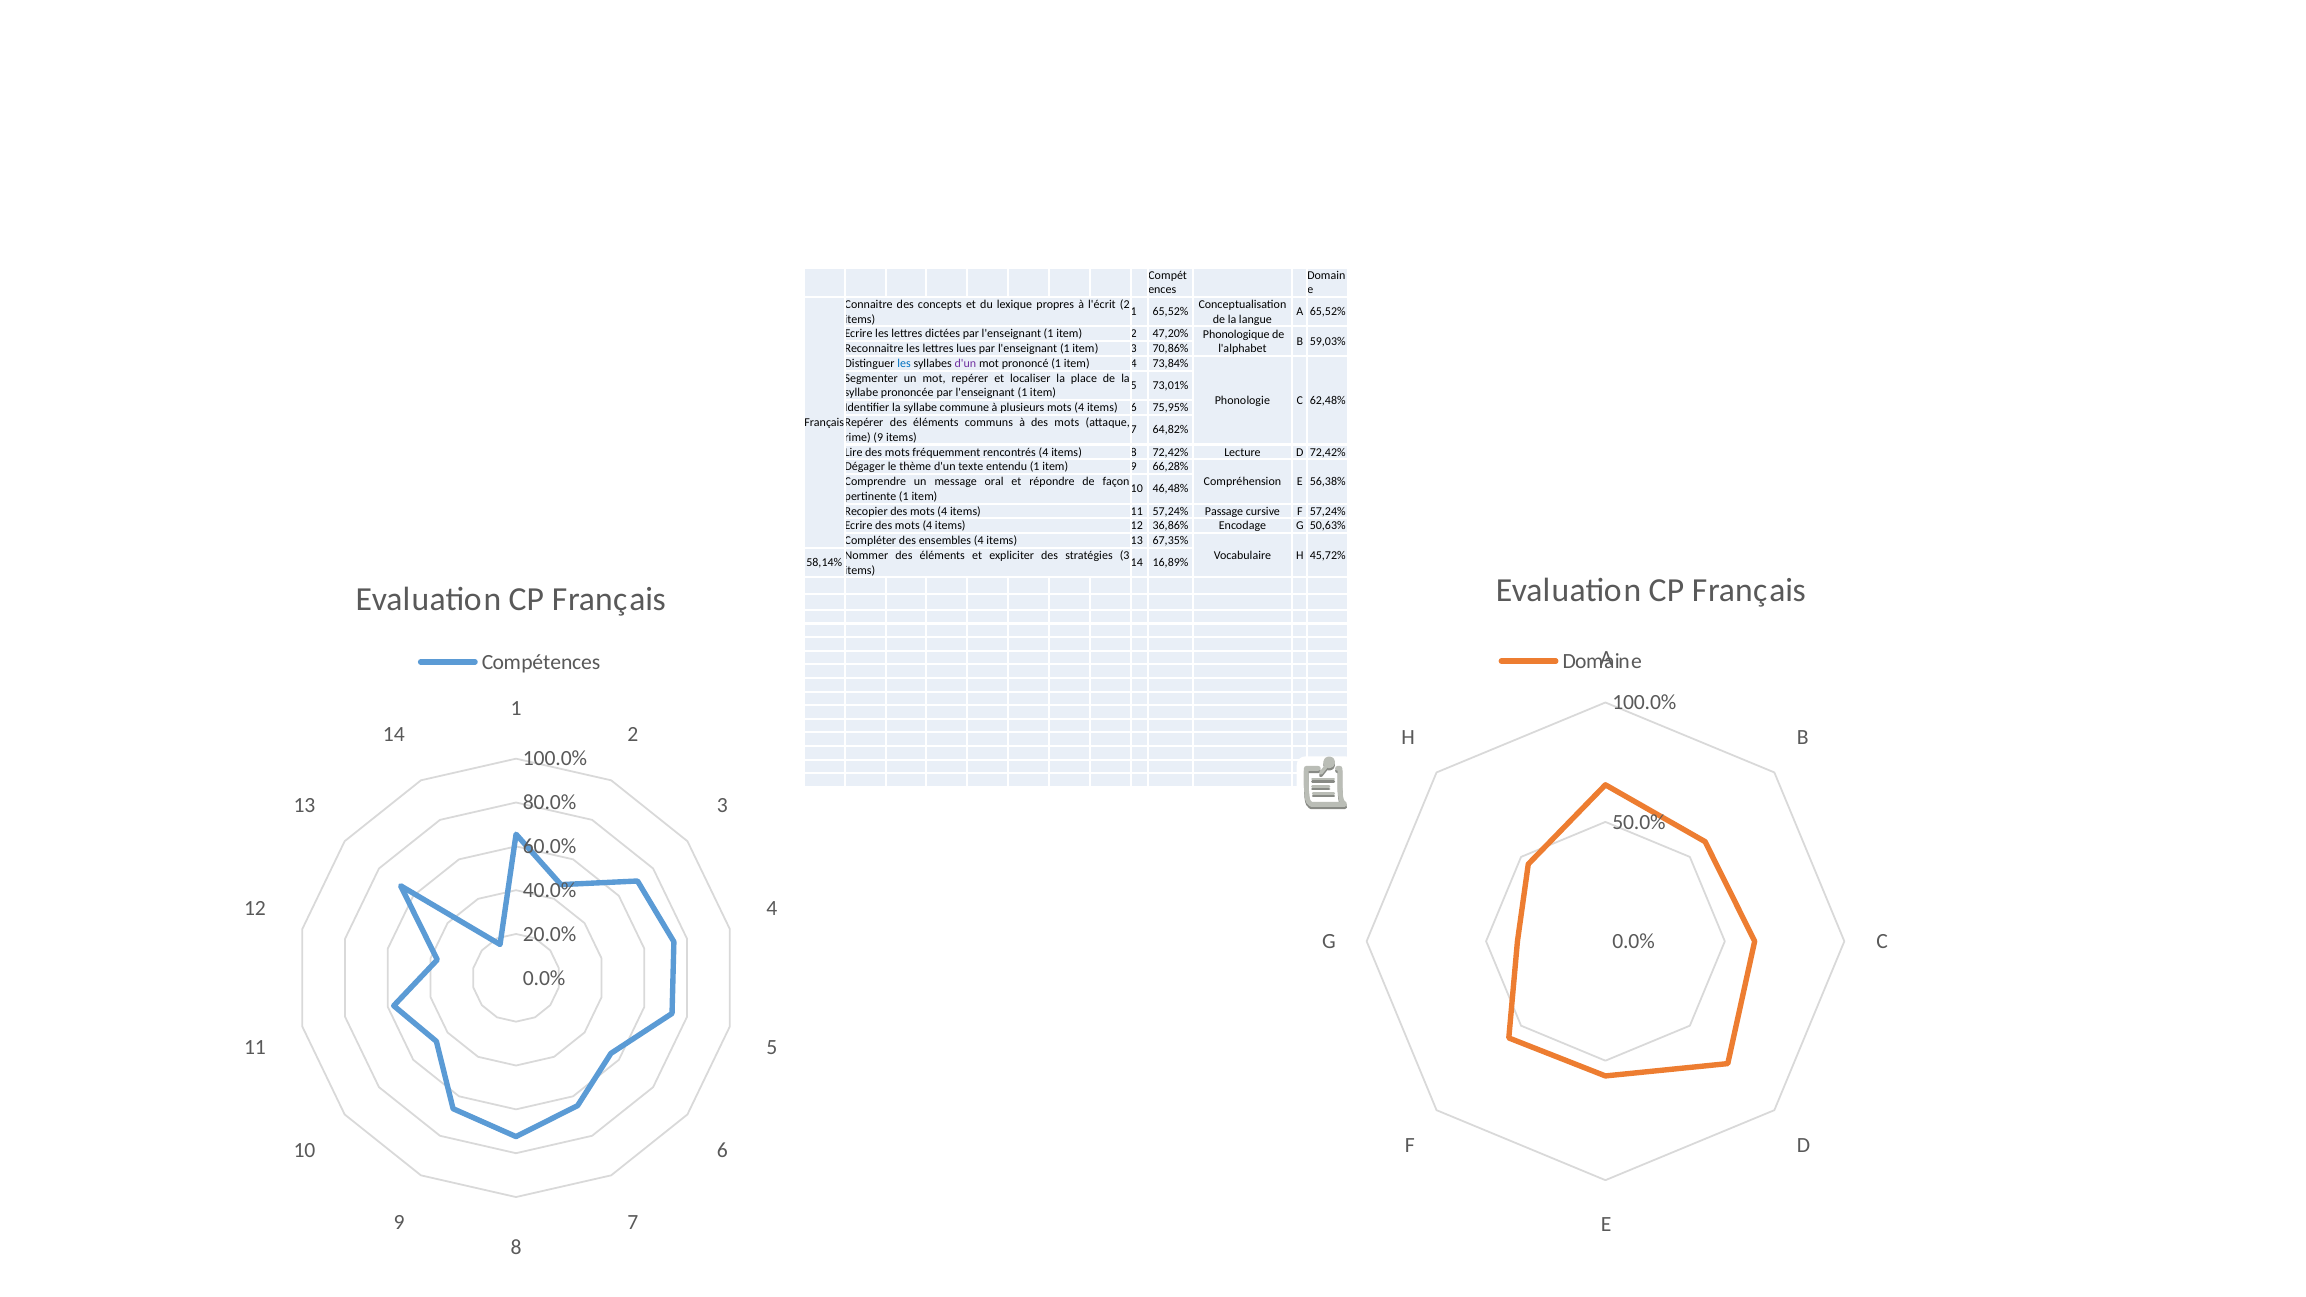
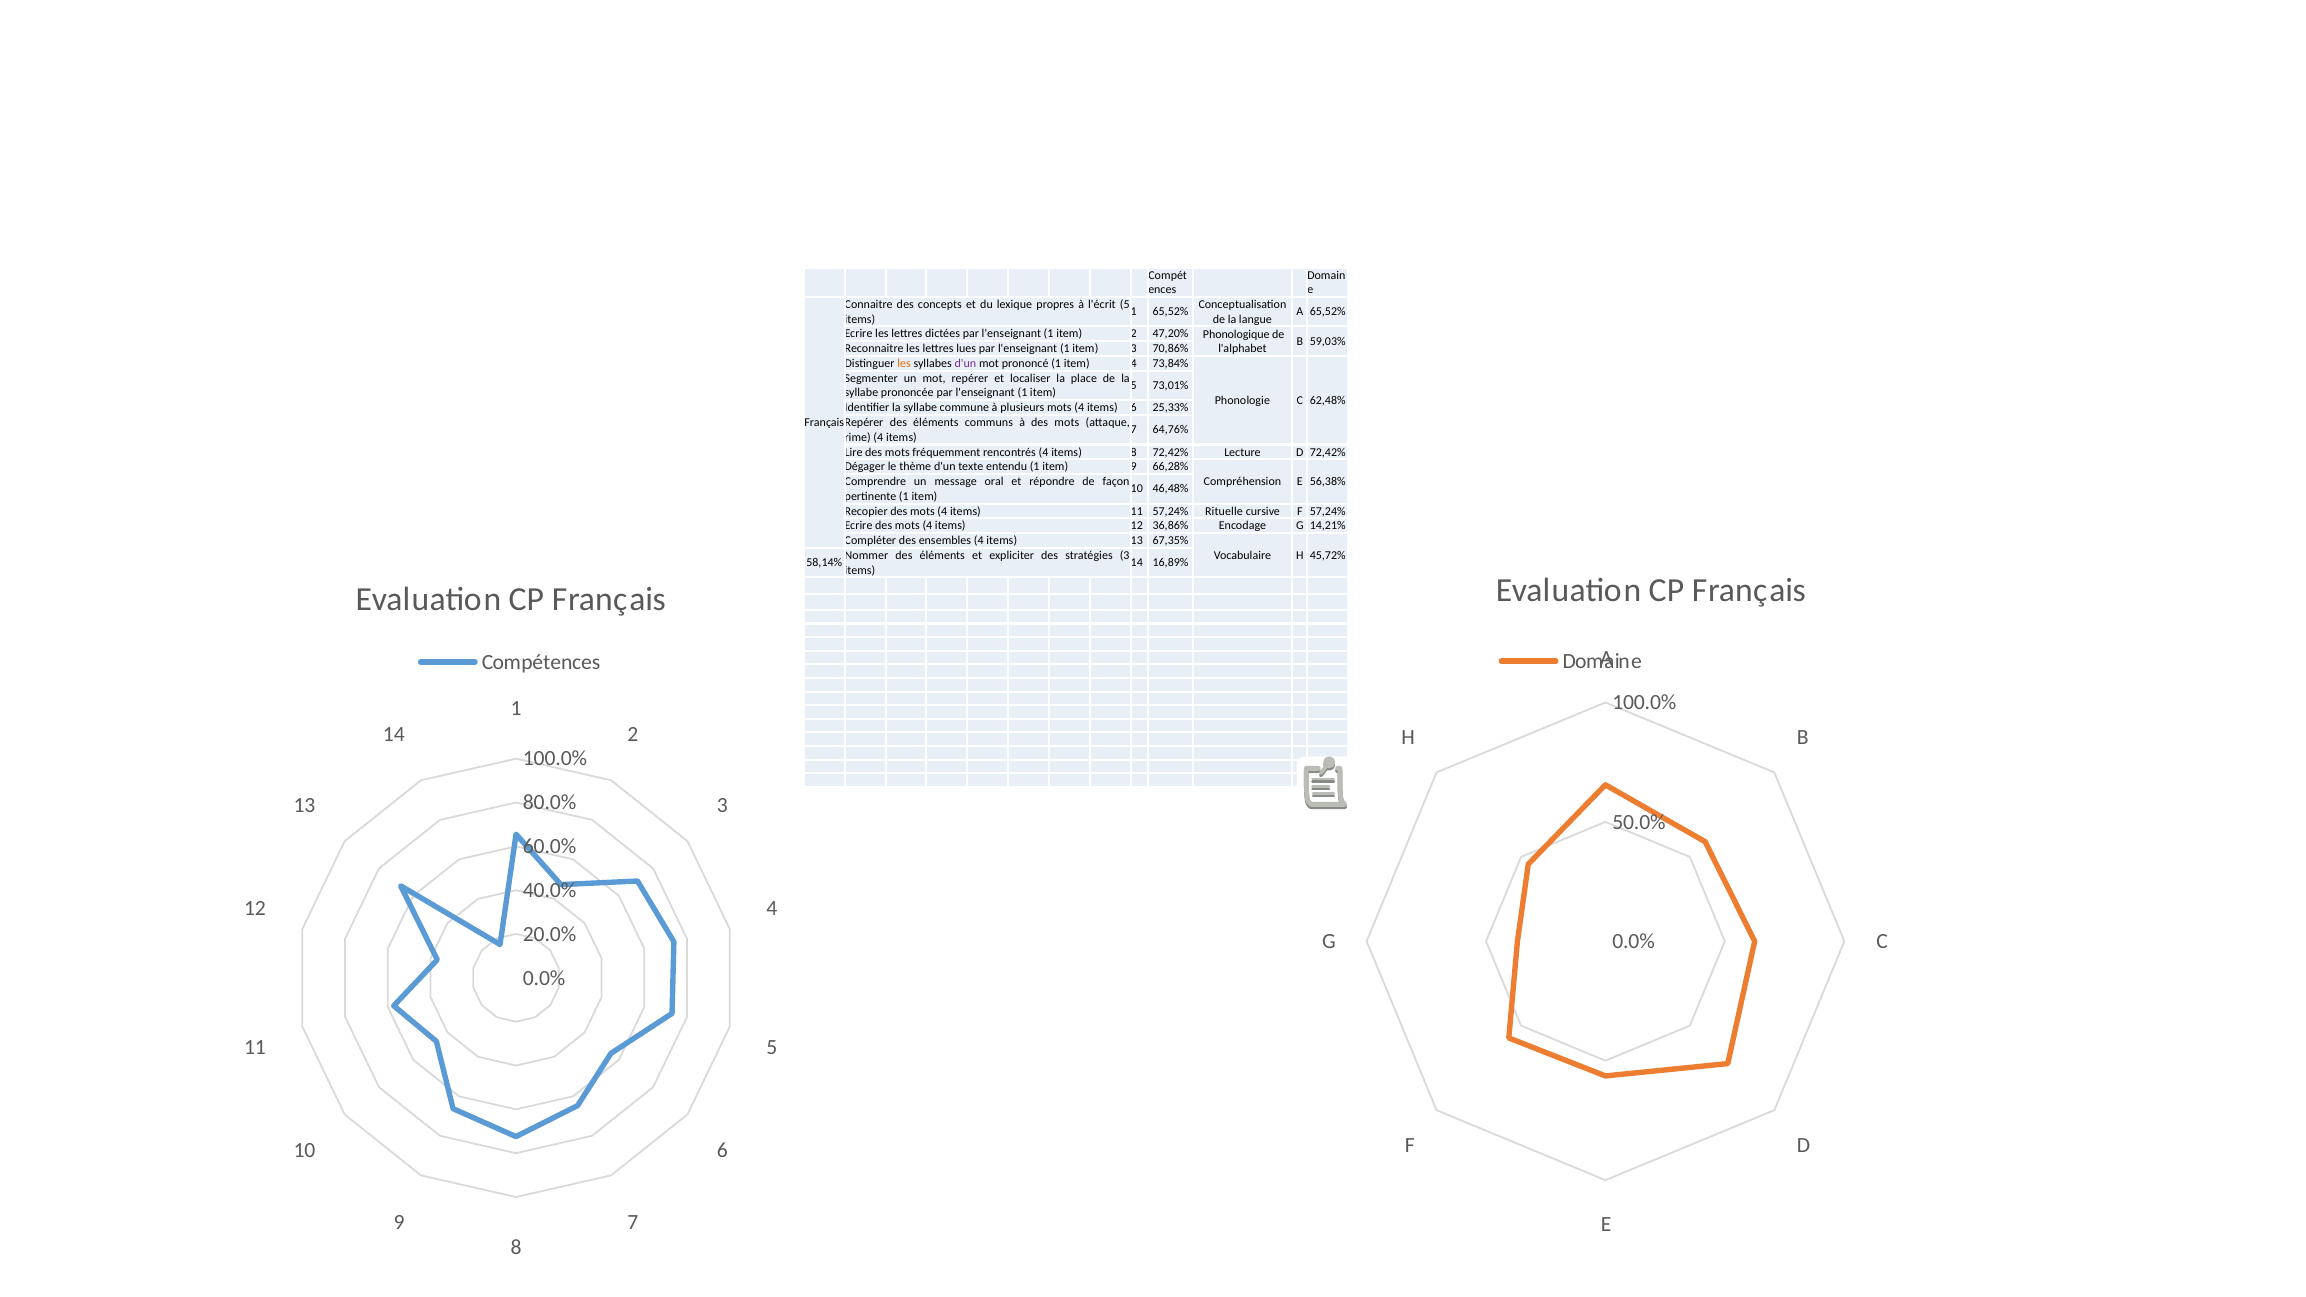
l'écrit 2: 2 -> 5
les at (904, 364) colour: blue -> orange
75,95%: 75,95% -> 25,33%
64,82%: 64,82% -> 64,76%
rime 9: 9 -> 4
Passage: Passage -> Rituelle
50,63%: 50,63% -> 14,21%
